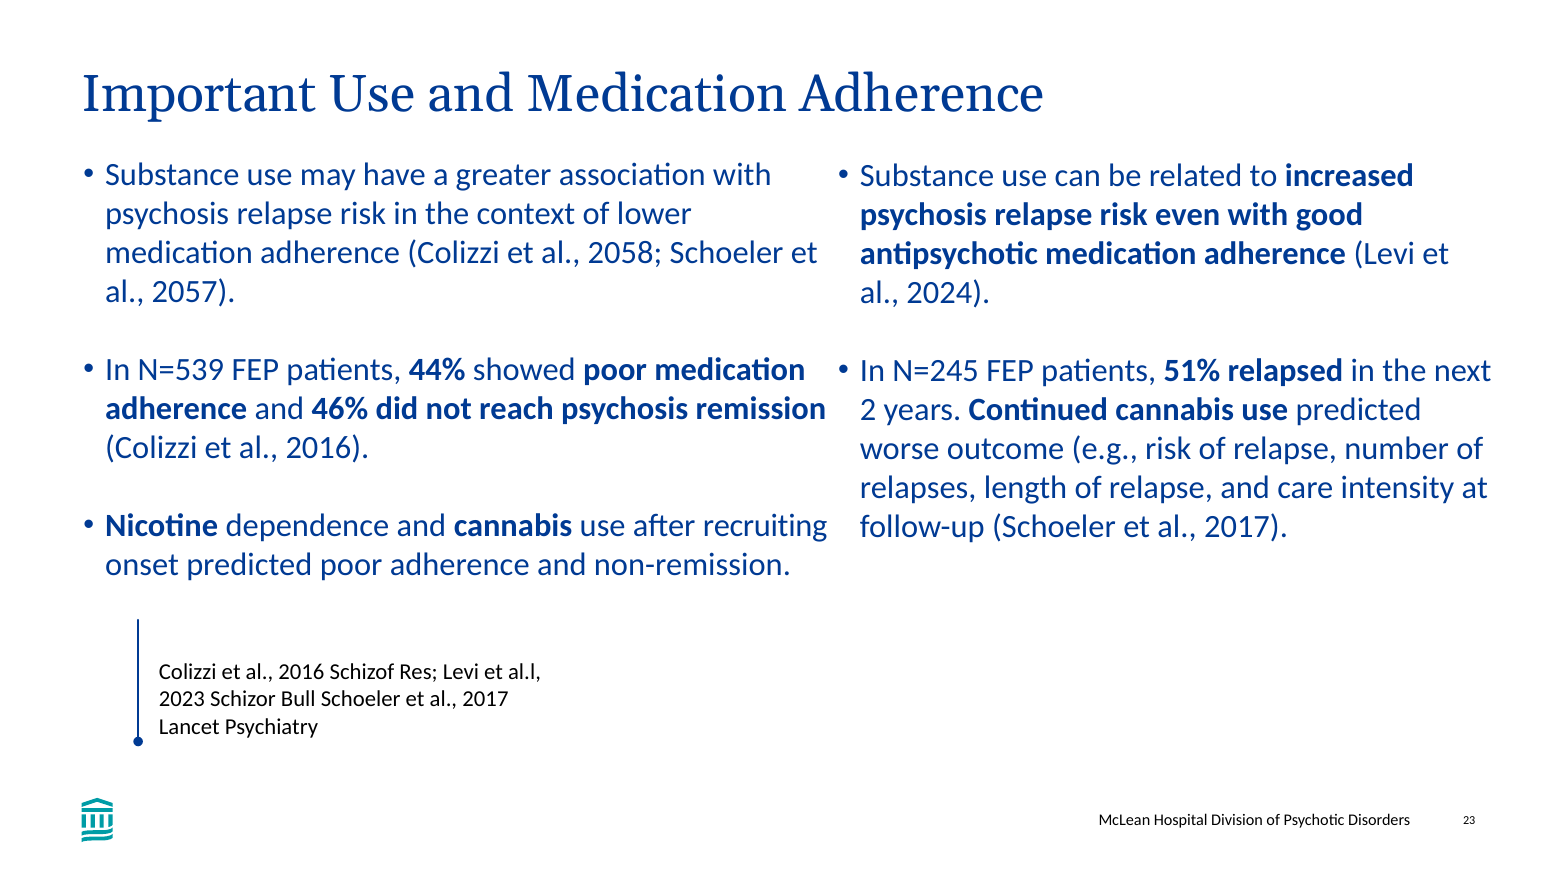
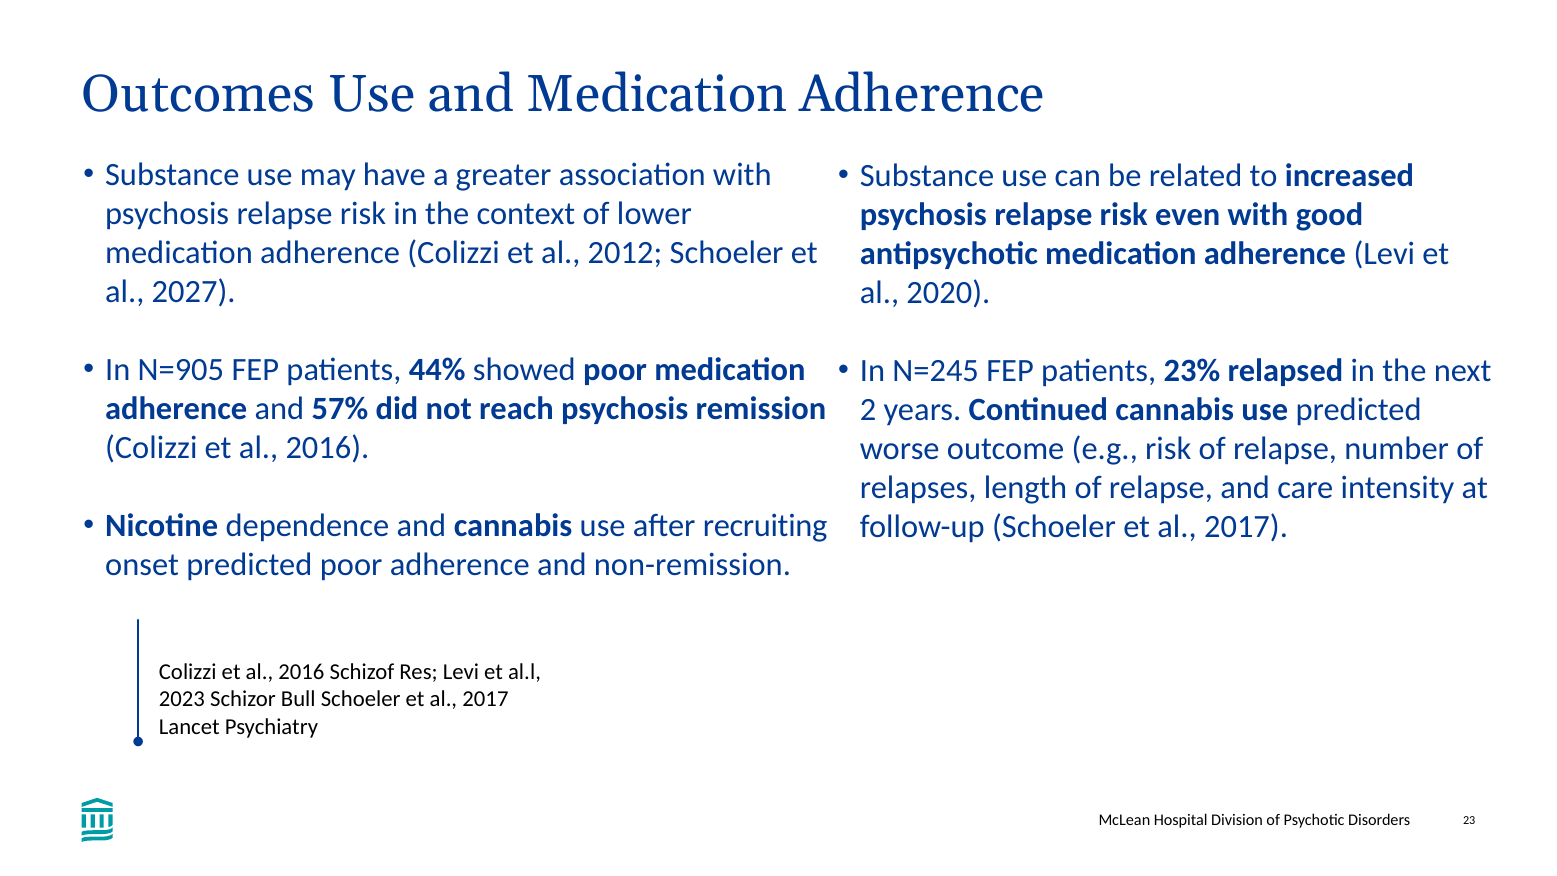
Important: Important -> Outcomes
2058: 2058 -> 2012
2057: 2057 -> 2027
2024: 2024 -> 2020
N=539: N=539 -> N=905
51%: 51% -> 23%
46%: 46% -> 57%
